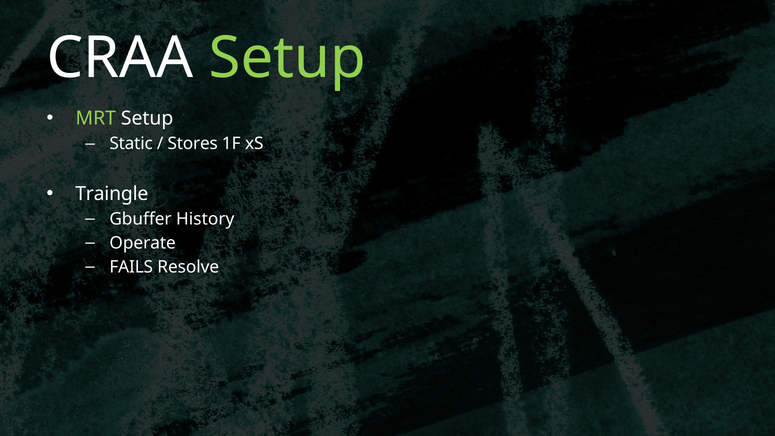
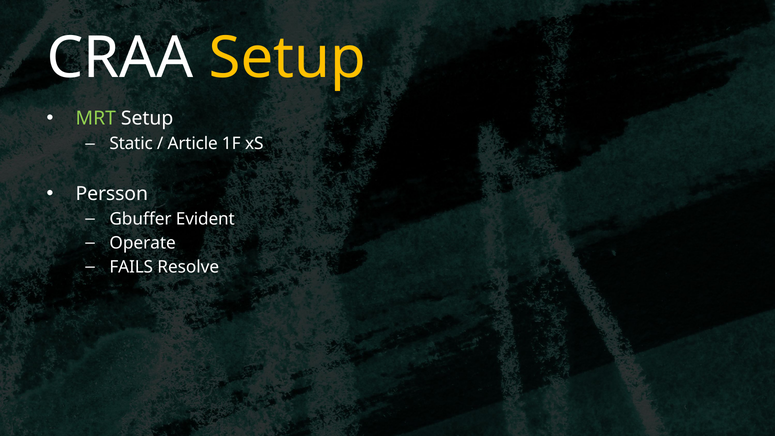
Setup at (287, 58) colour: light green -> yellow
Stores: Stores -> Article
Traingle: Traingle -> Persson
History: History -> Evident
